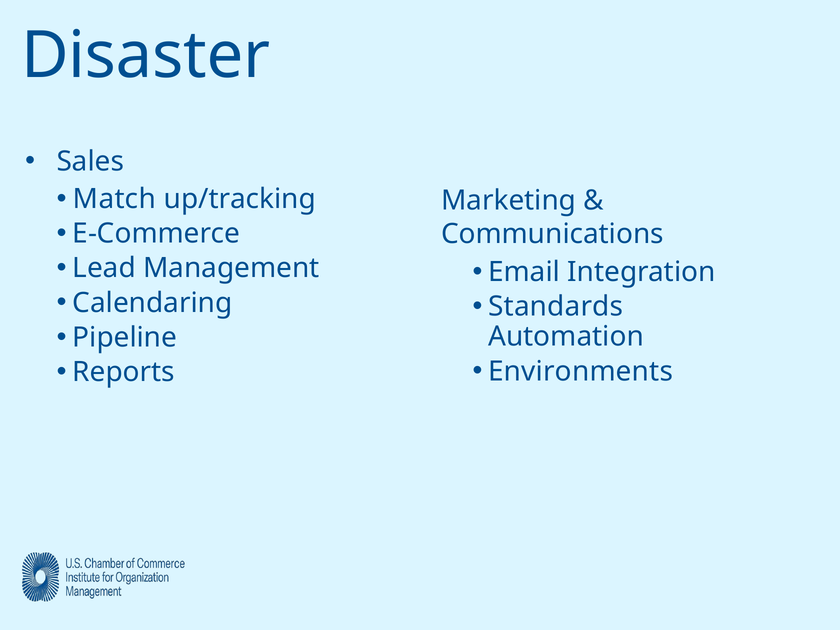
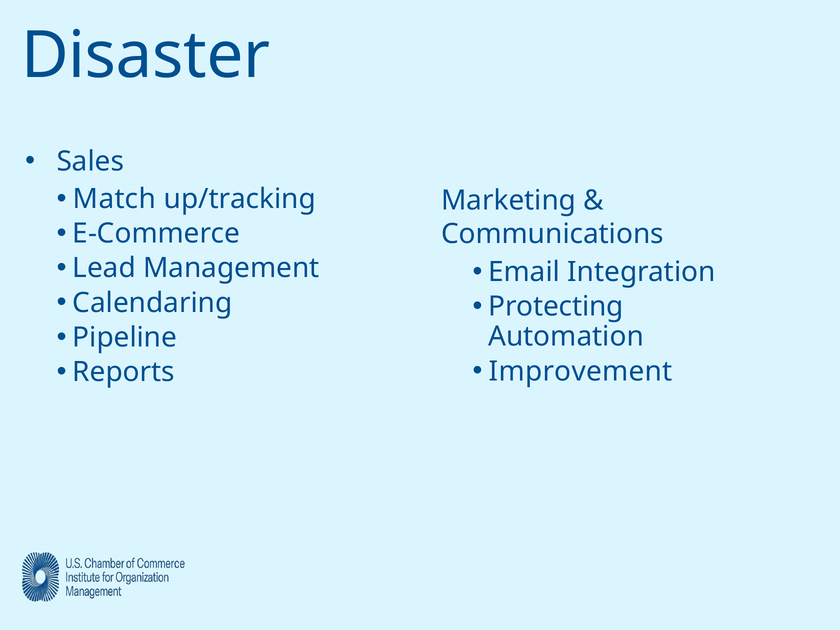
Standards: Standards -> Protecting
Environments: Environments -> Improvement
